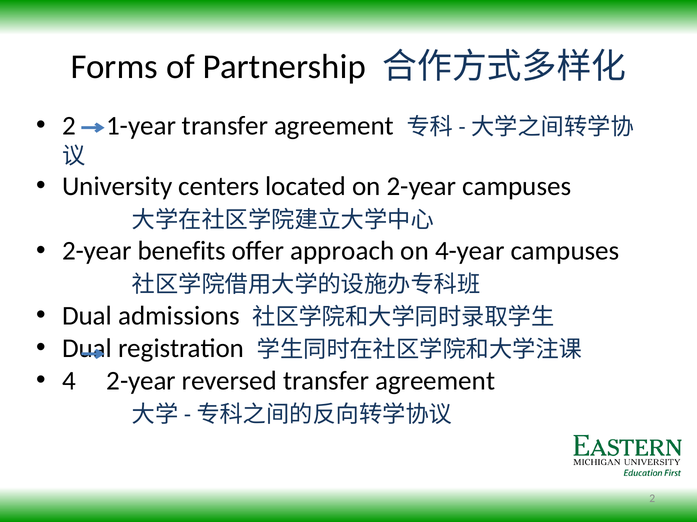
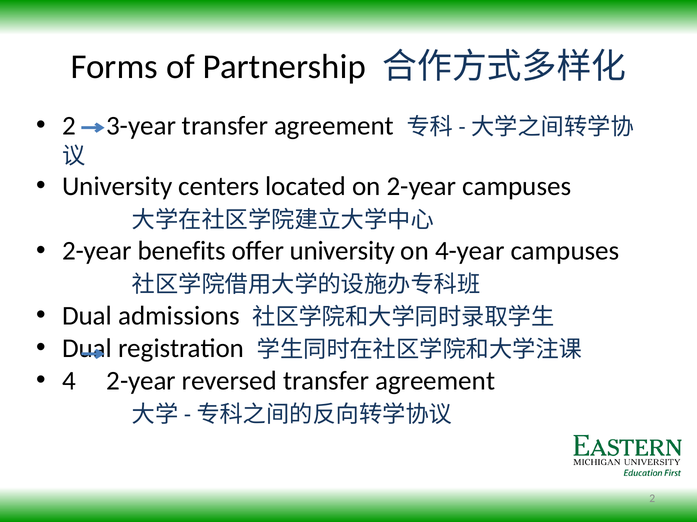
1-year: 1-year -> 3-year
offer approach: approach -> university
